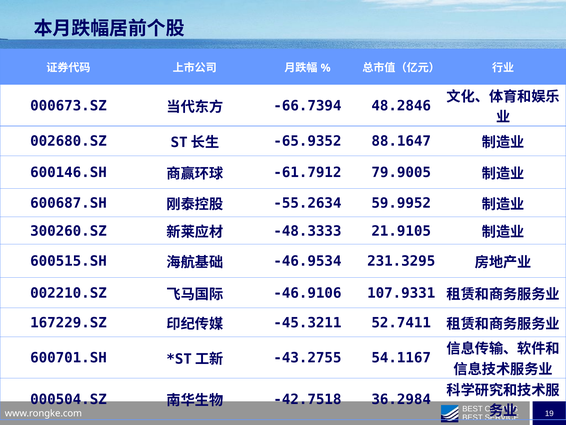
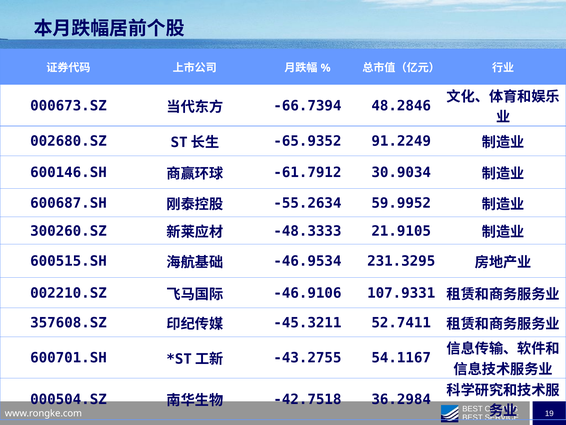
88.1647: 88.1647 -> 91.2249
79.9005: 79.9005 -> 30.9034
167229.SZ: 167229.SZ -> 357608.SZ
